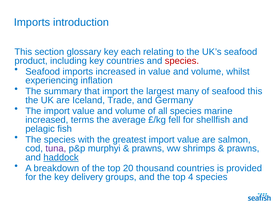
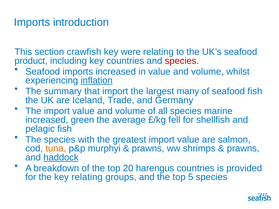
glossary: glossary -> crawfish
each: each -> were
inflation underline: none -> present
seafood this: this -> fish
terms: terms -> green
tuna colour: purple -> orange
thousand: thousand -> harengus
key delivery: delivery -> relating
4: 4 -> 5
